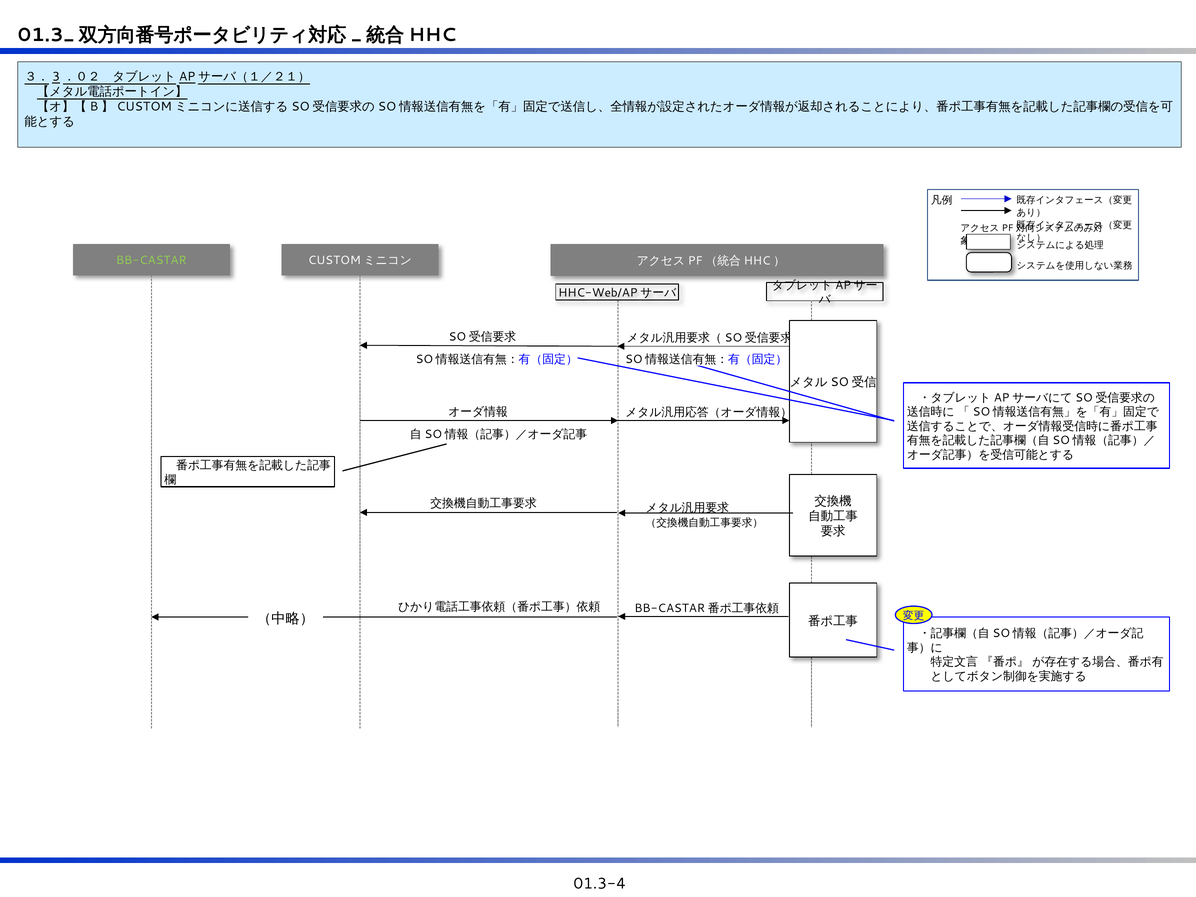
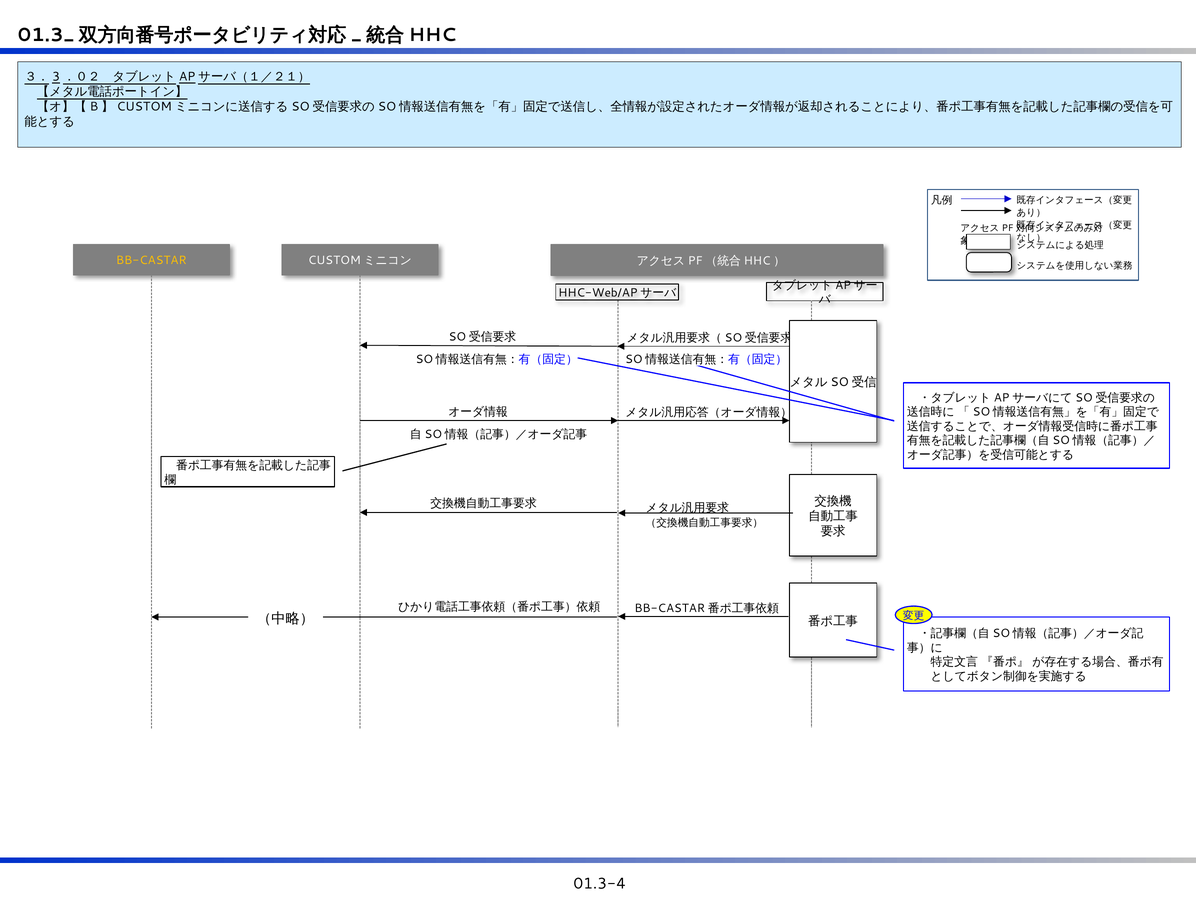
BB-CASTAR colour: light green -> yellow
